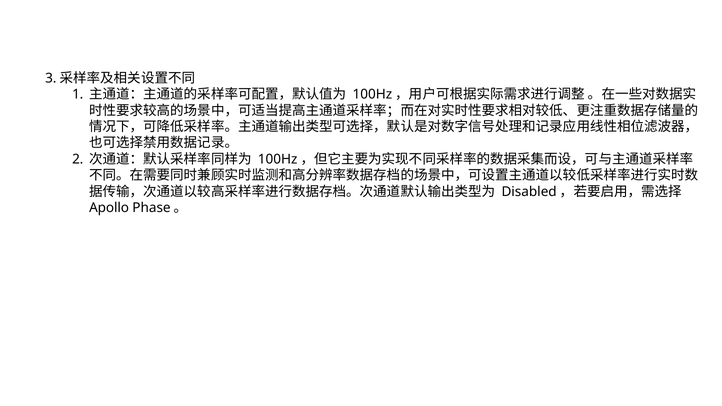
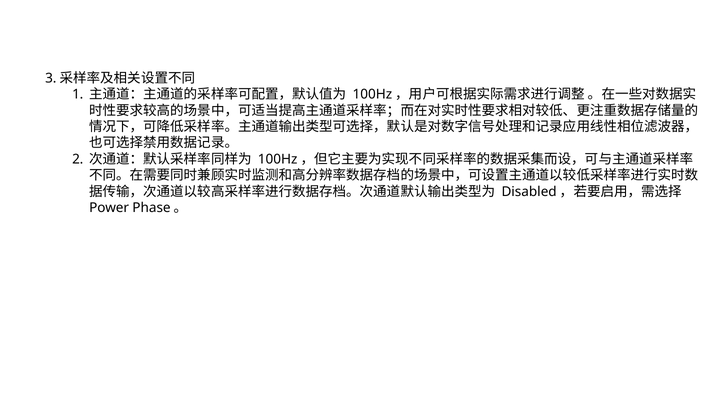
Apollo: Apollo -> Power
